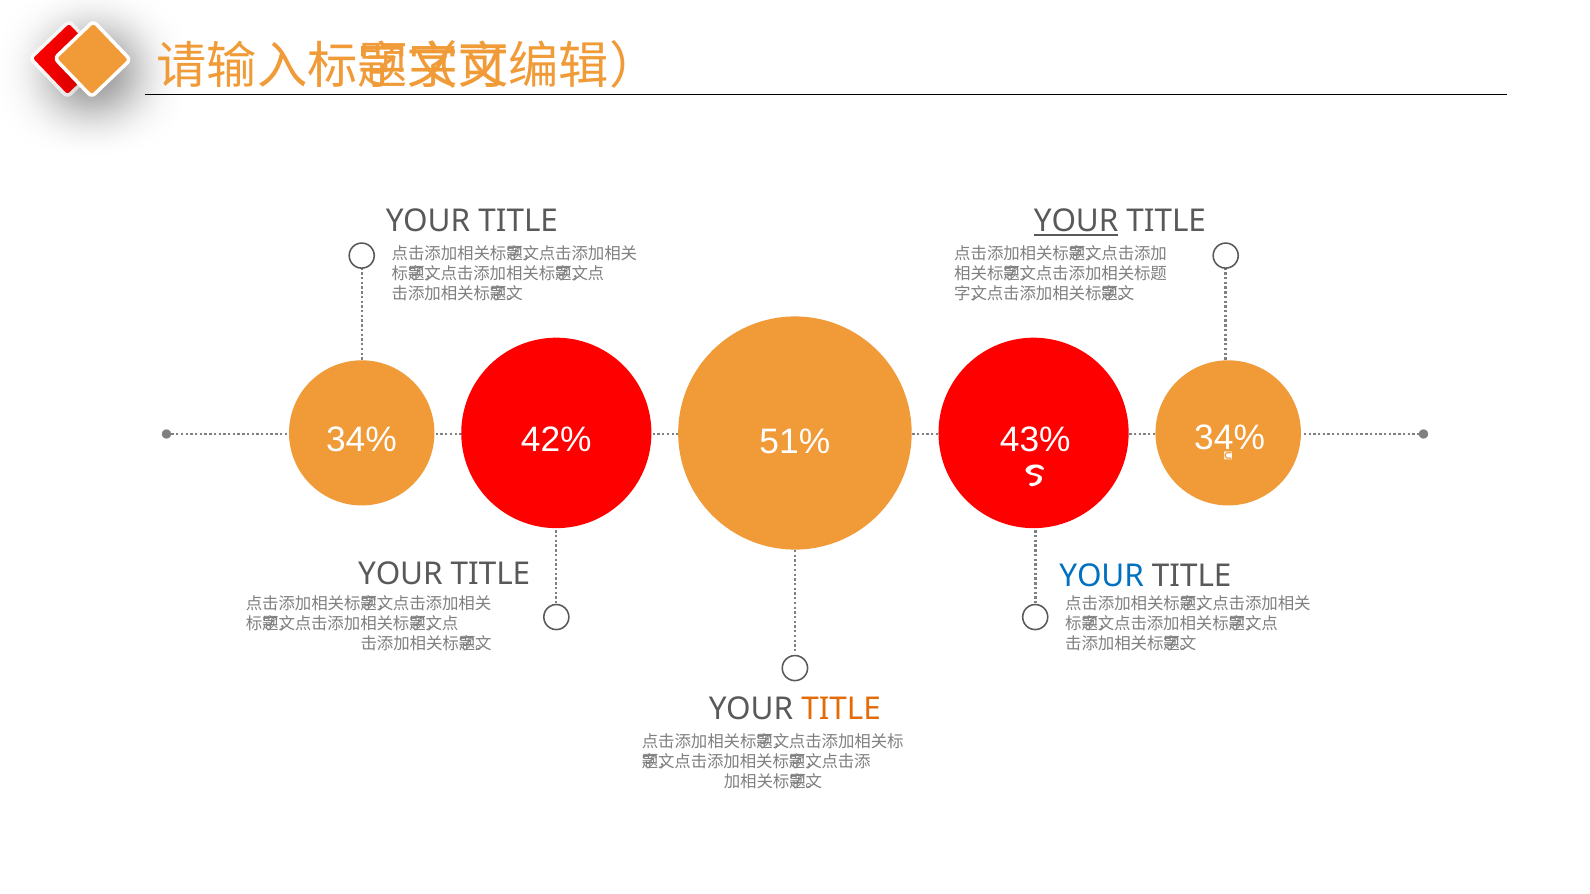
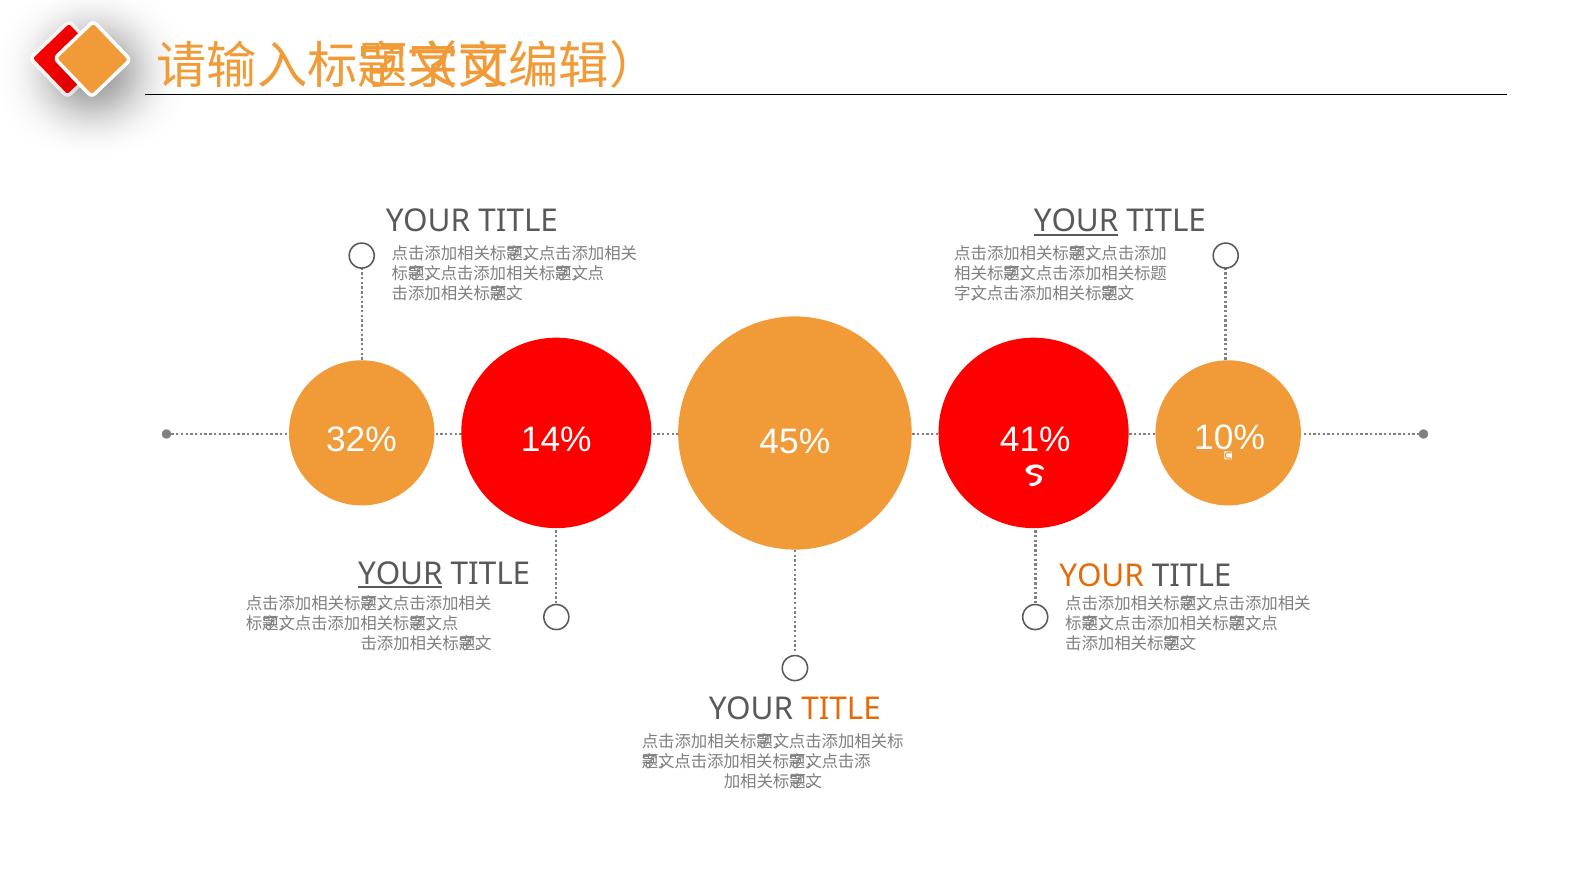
34% at (1230, 438): 34% -> 10%
34% at (361, 440): 34% -> 32%
43%: 43% -> 41%
42%: 42% -> 14%
51%: 51% -> 45%
YOUR at (400, 574) underline: none -> present
YOUR at (1102, 576) colour: blue -> orange
